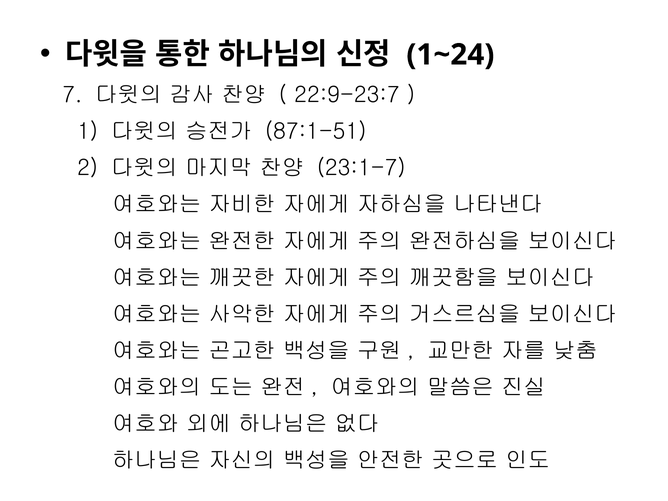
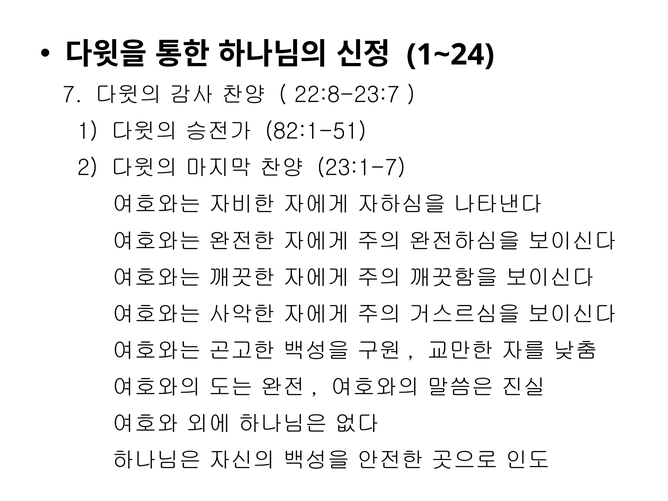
22:9-23:7: 22:9-23:7 -> 22:8-23:7
87:1-51: 87:1-51 -> 82:1-51
